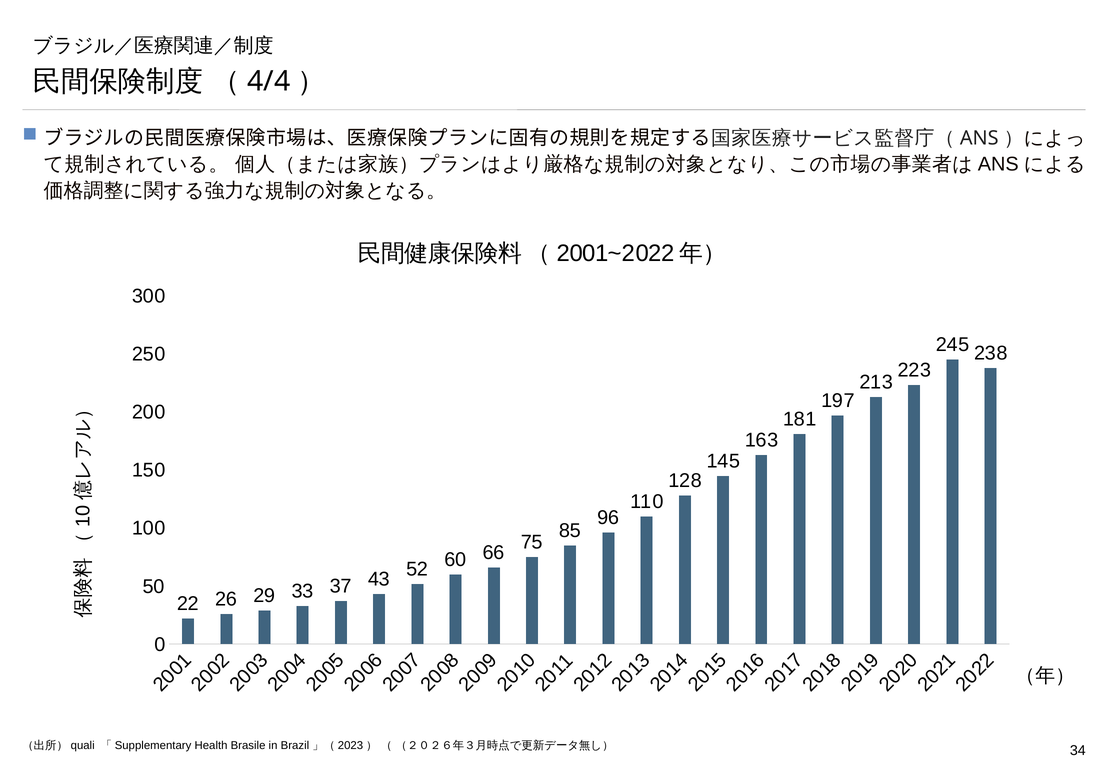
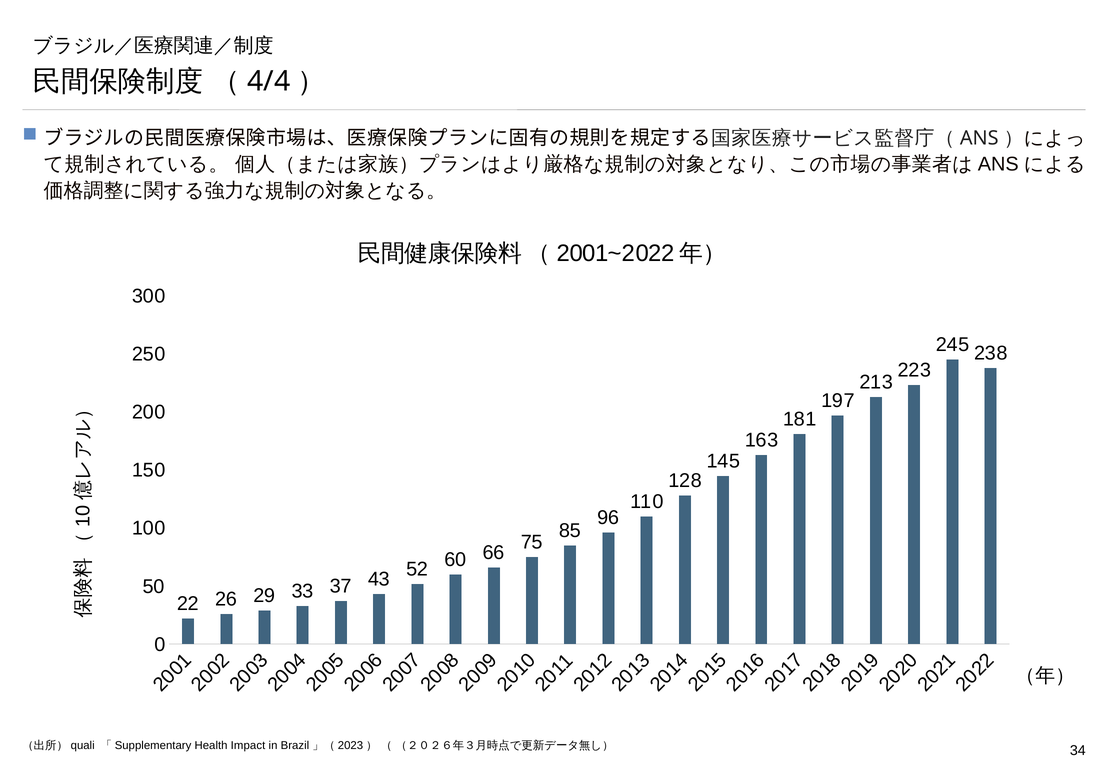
Brasile: Brasile -> Impact
